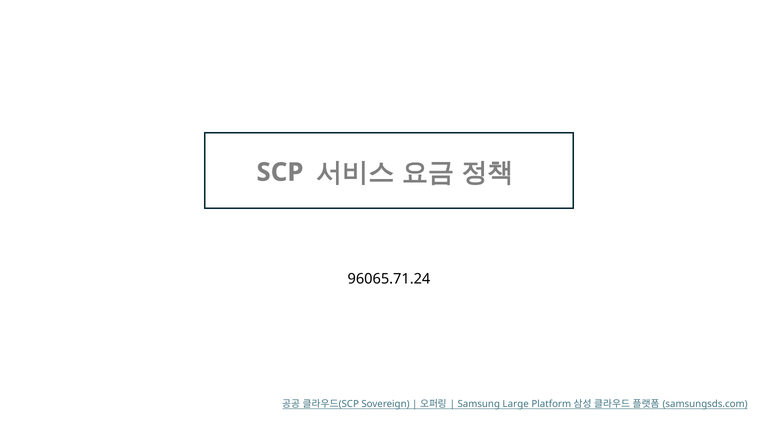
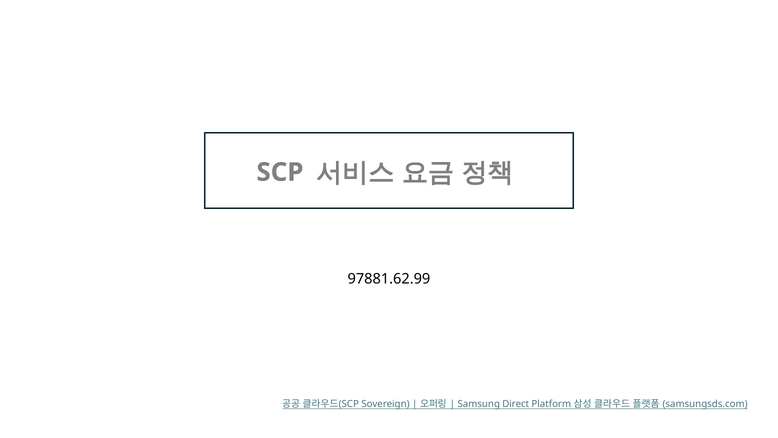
96065.71.24: 96065.71.24 -> 97881.62.99
Large: Large -> Direct
